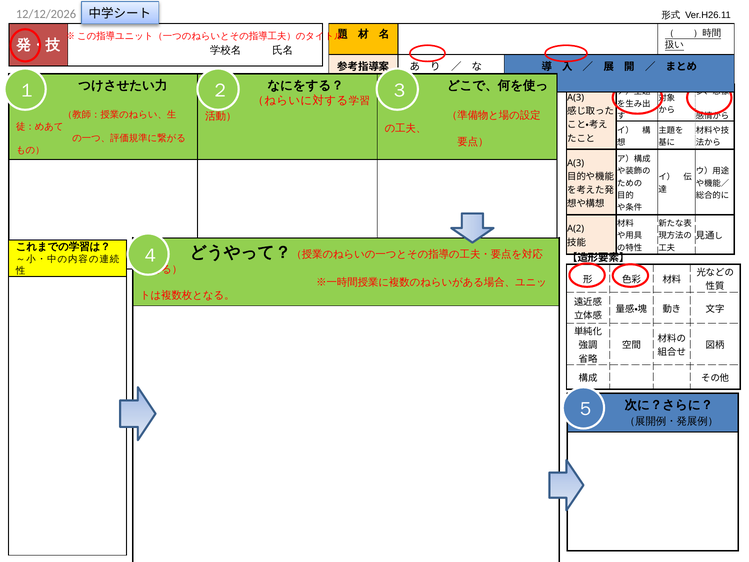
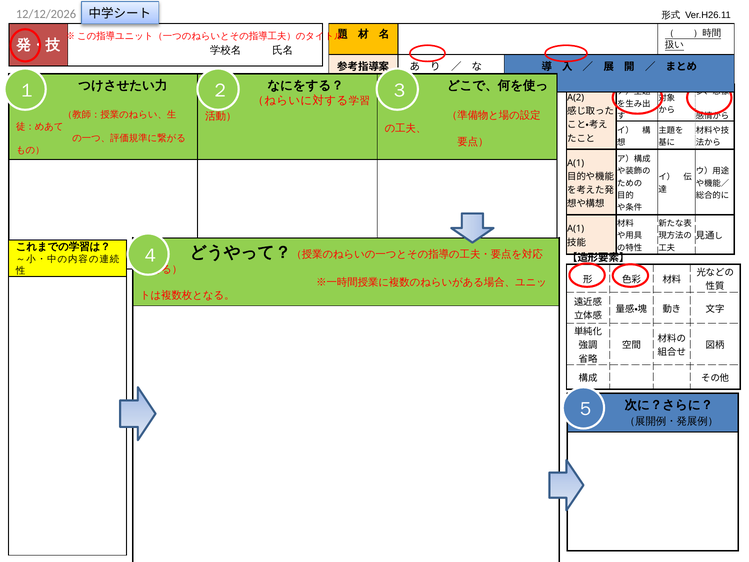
A(3 at (576, 98): A(3 -> A(2
A(3 at (576, 163): A(3 -> A(1
A(2 at (576, 229): A(2 -> A(1
